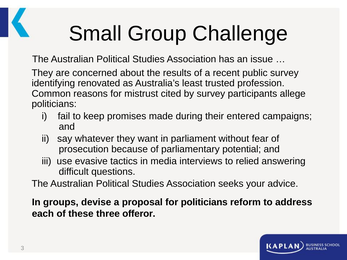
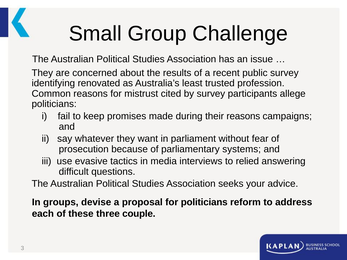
their entered: entered -> reasons
potential: potential -> systems
offeror: offeror -> couple
